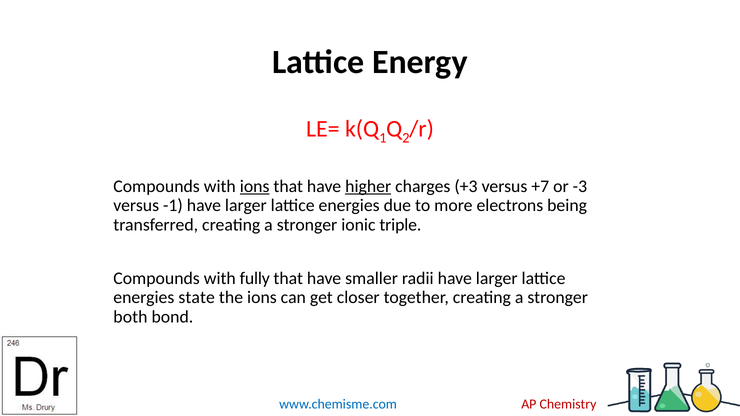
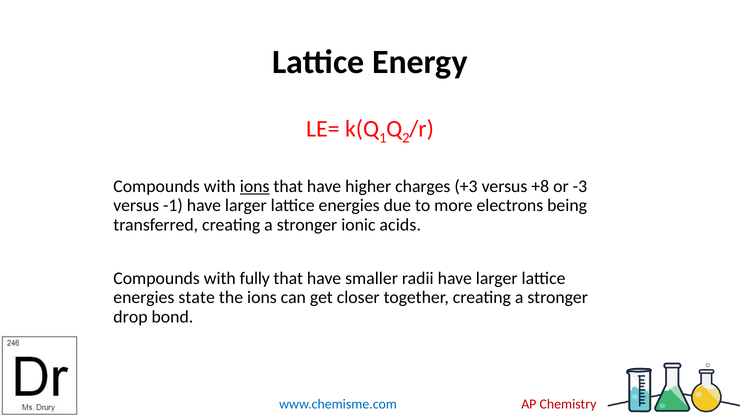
higher underline: present -> none
+7: +7 -> +8
triple: triple -> acids
both: both -> drop
